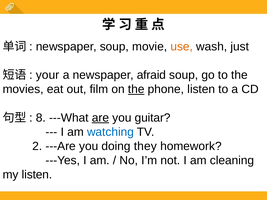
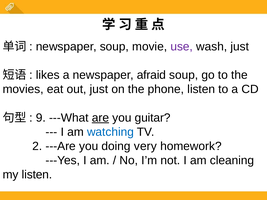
use colour: orange -> purple
your: your -> likes
out film: film -> just
the at (136, 89) underline: present -> none
8: 8 -> 9
they: they -> very
